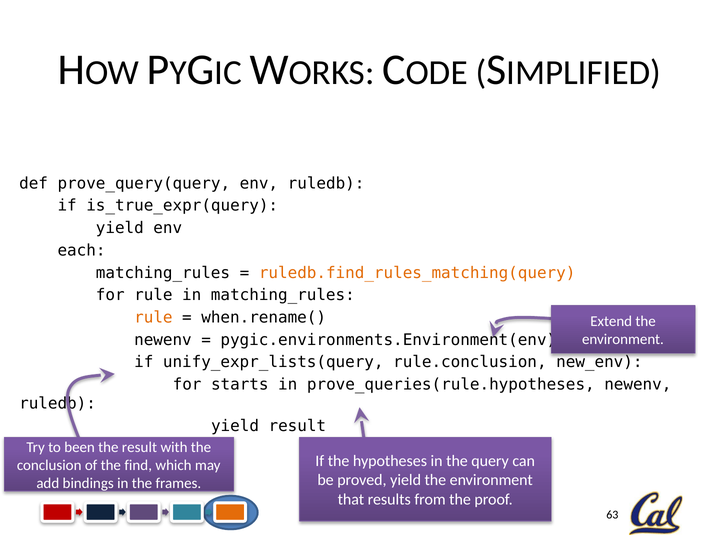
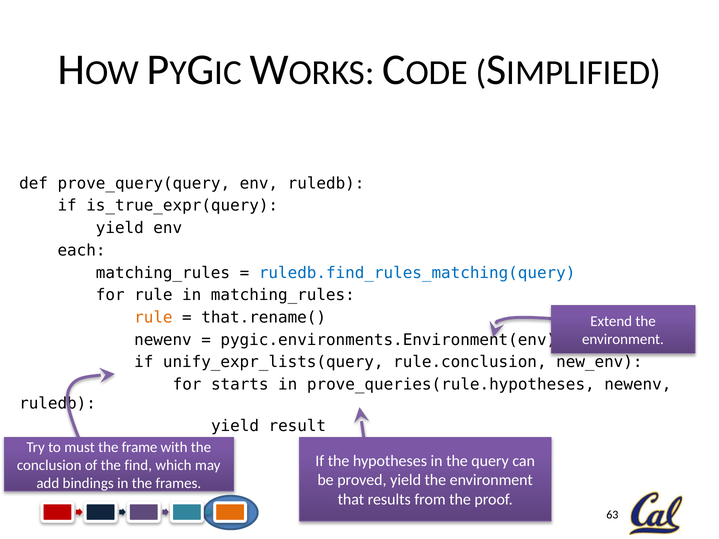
ruledb.find_rules_matching(query colour: orange -> blue
when.rename(: when.rename( -> that.rename(
been: been -> must
the result: result -> frame
